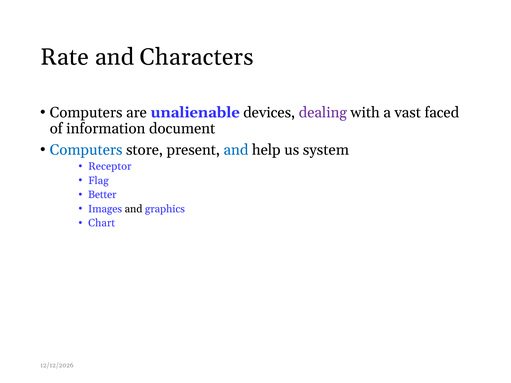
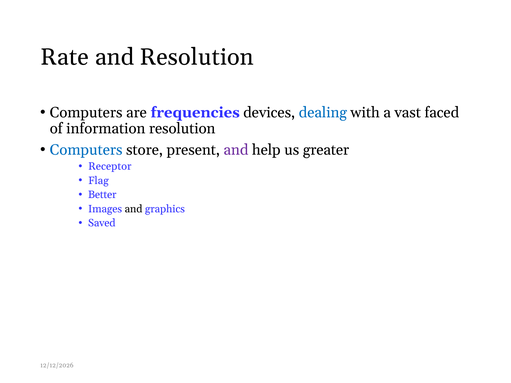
and Characters: Characters -> Resolution
unalienable: unalienable -> frequencies
dealing colour: purple -> blue
information document: document -> resolution
and at (236, 150) colour: blue -> purple
system: system -> greater
Chart: Chart -> Saved
